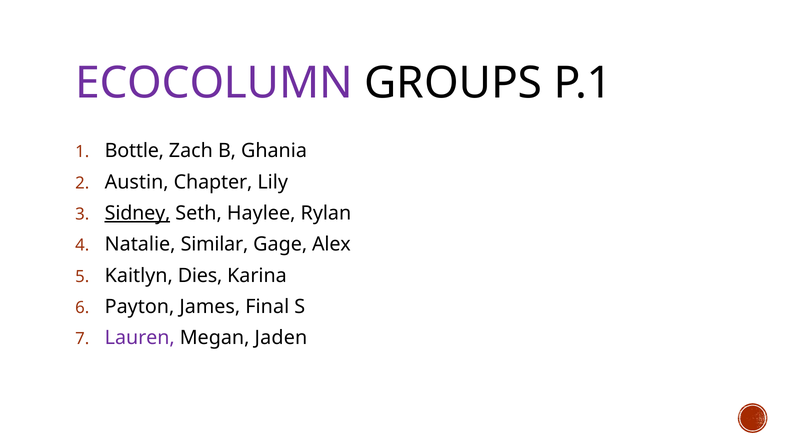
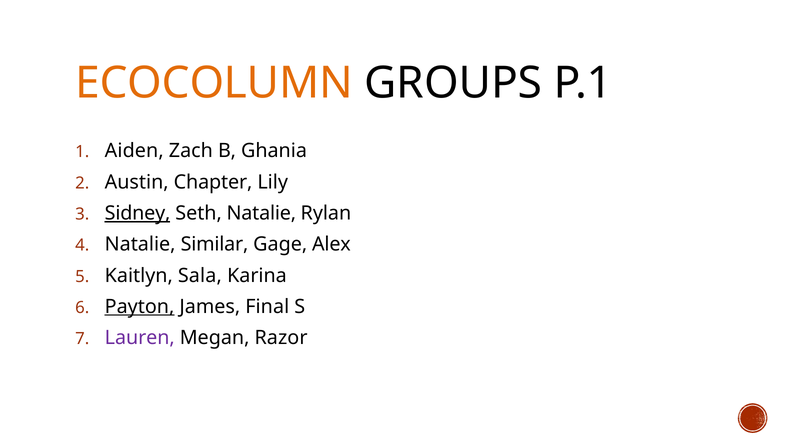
ECOCOLUMN colour: purple -> orange
Bottle: Bottle -> Aiden
Seth Haylee: Haylee -> Natalie
Dies: Dies -> Sala
Payton underline: none -> present
Jaden: Jaden -> Razor
